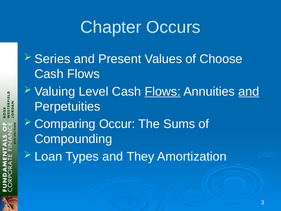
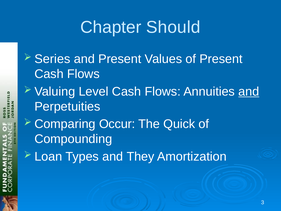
Occurs: Occurs -> Should
of Choose: Choose -> Present
Flows at (163, 91) underline: present -> none
Sums: Sums -> Quick
